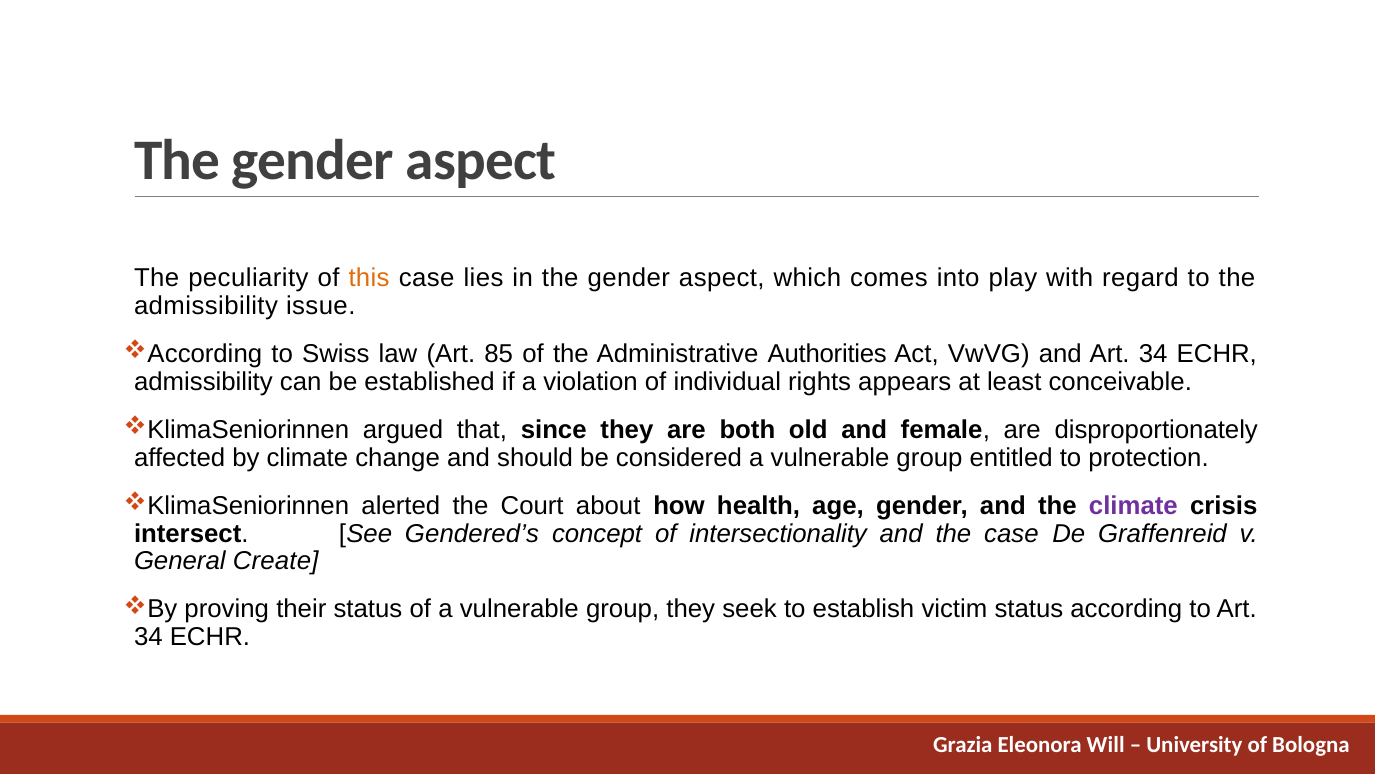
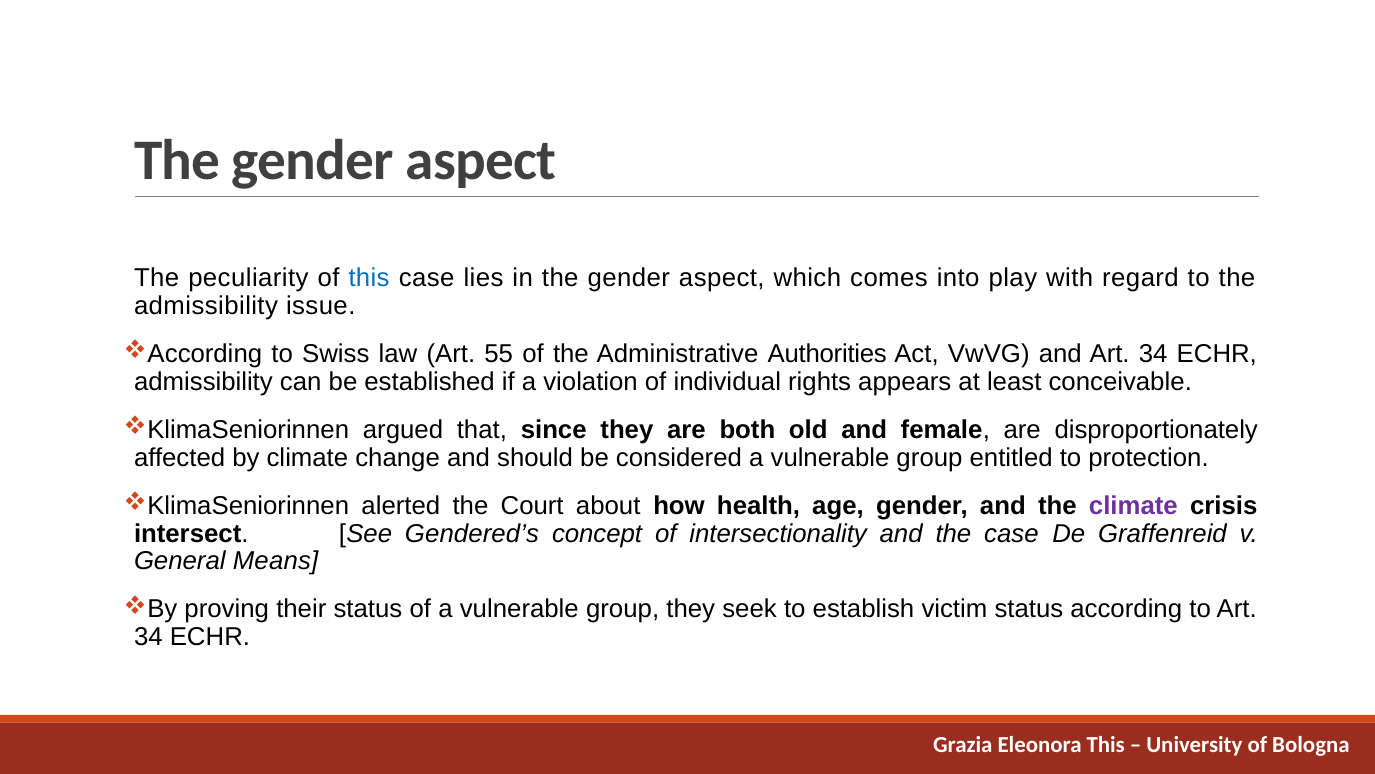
this at (369, 278) colour: orange -> blue
85: 85 -> 55
Create: Create -> Means
Eleonora Will: Will -> This
